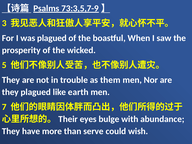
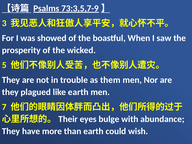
was plagued: plagued -> showed
than serve: serve -> earth
